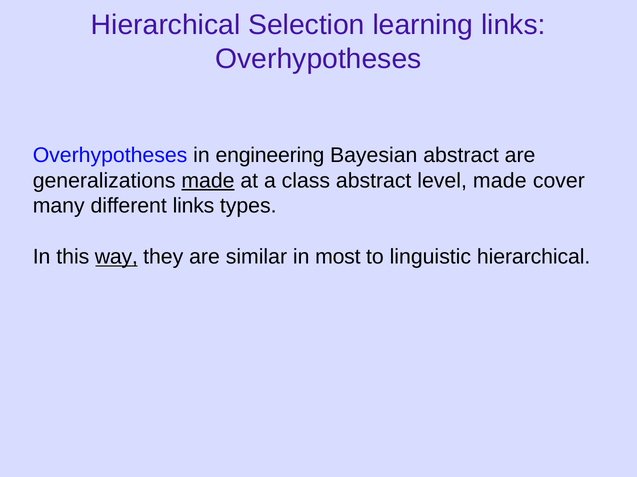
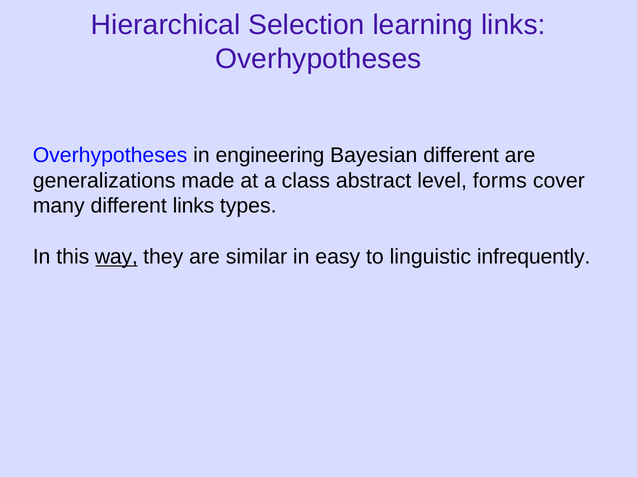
Bayesian abstract: abstract -> different
made at (208, 181) underline: present -> none
level made: made -> forms
most: most -> easy
linguistic hierarchical: hierarchical -> infrequently
